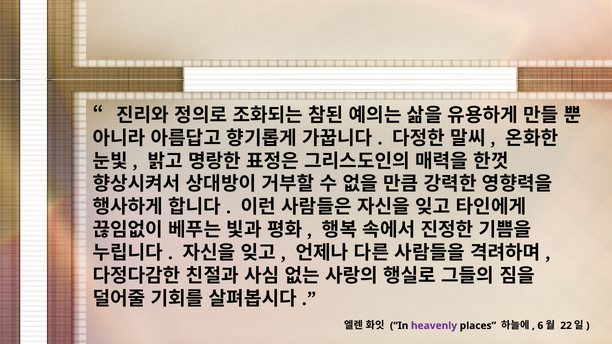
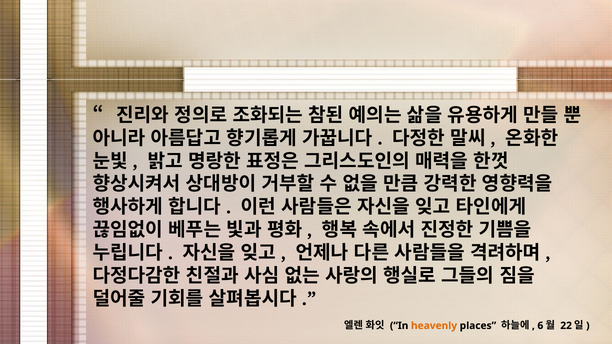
heavenly colour: purple -> orange
